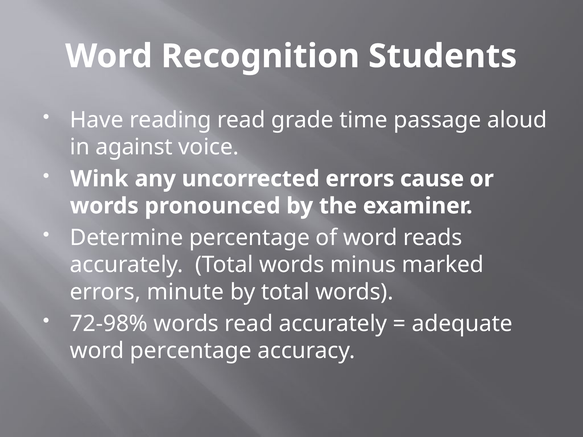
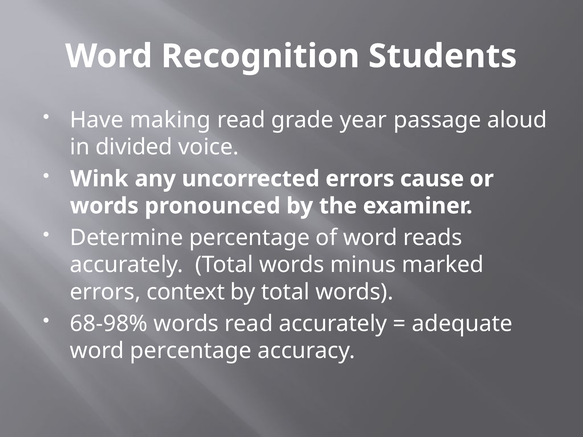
reading: reading -> making
time: time -> year
against: against -> divided
minute: minute -> context
72-98%: 72-98% -> 68-98%
